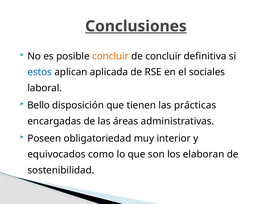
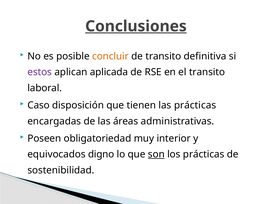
de concluir: concluir -> transito
estos colour: blue -> purple
el sociales: sociales -> transito
Bello: Bello -> Caso
como: como -> digno
son underline: none -> present
los elaboran: elaboran -> prácticas
